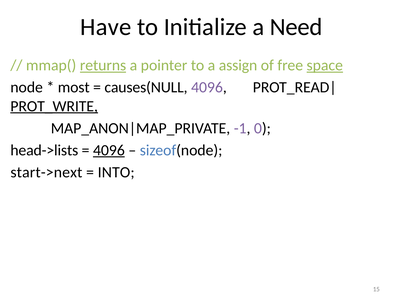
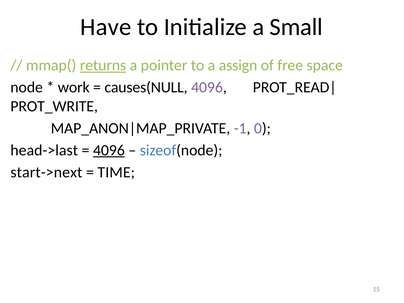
Need: Need -> Small
space underline: present -> none
most: most -> work
PROT_WRITE underline: present -> none
head->lists: head->lists -> head->last
INTO: INTO -> TIME
